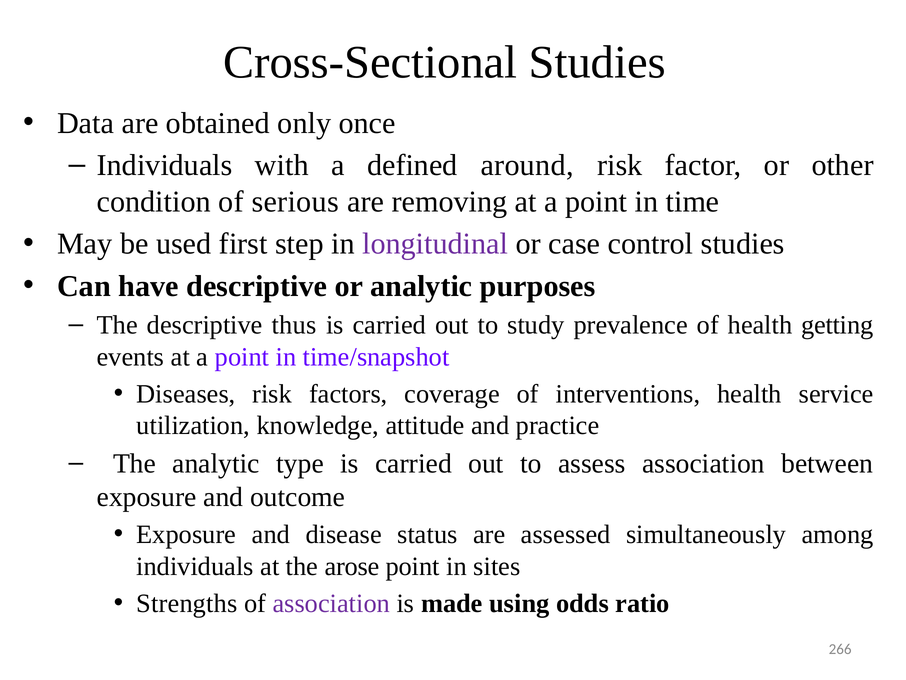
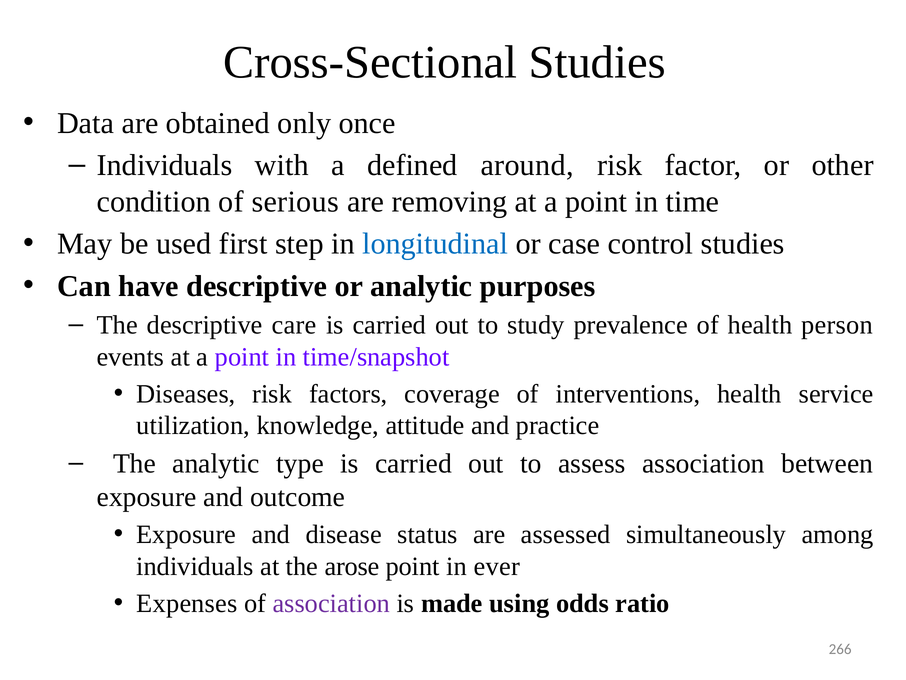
longitudinal colour: purple -> blue
thus: thus -> care
getting: getting -> person
sites: sites -> ever
Strengths: Strengths -> Expenses
